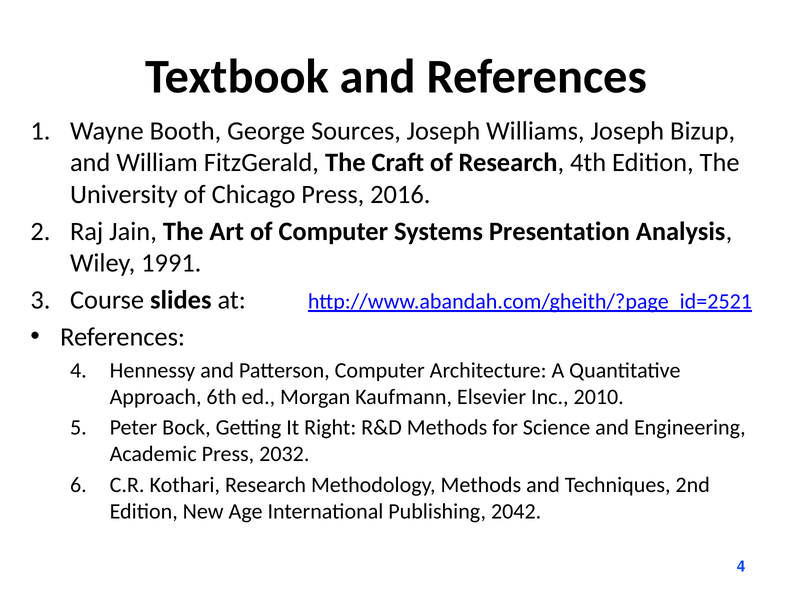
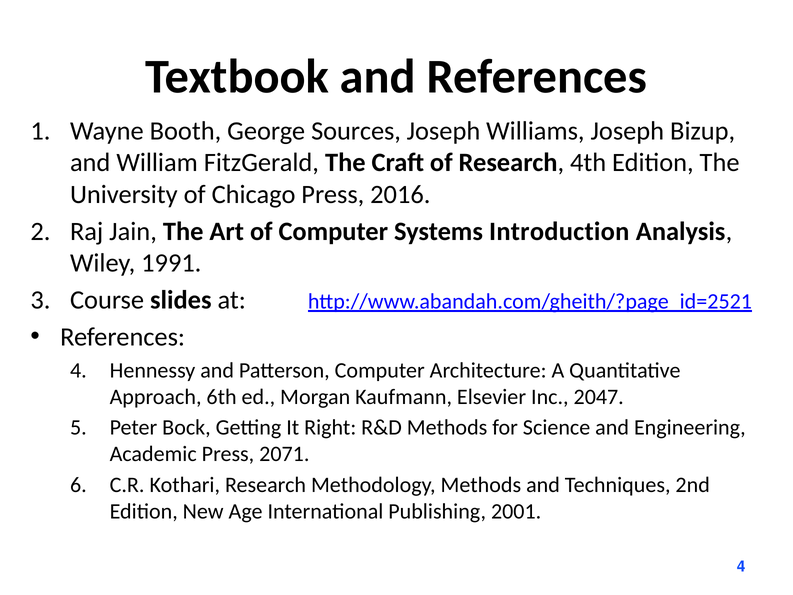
Presentation: Presentation -> Introduction
2010: 2010 -> 2047
2032: 2032 -> 2071
2042: 2042 -> 2001
